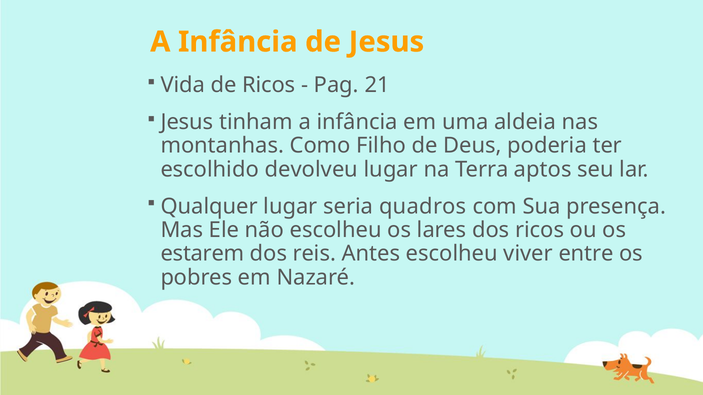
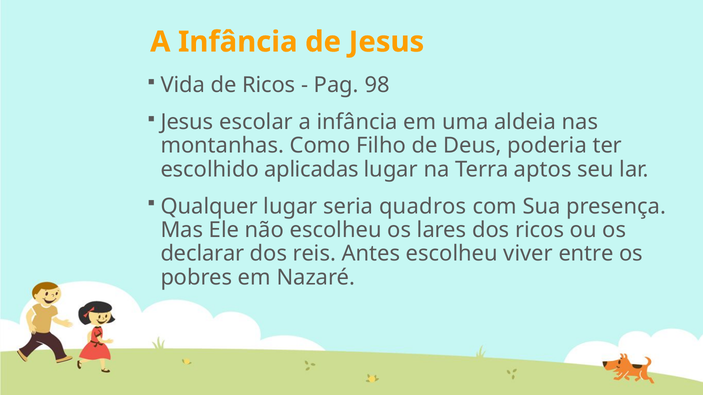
21: 21 -> 98
tinham: tinham -> escolar
devolveu: devolveu -> aplicadas
estarem: estarem -> declarar
